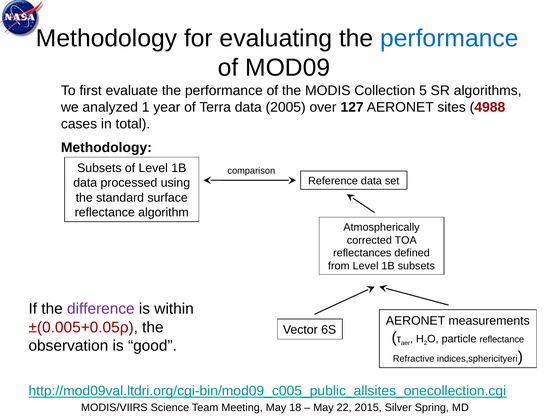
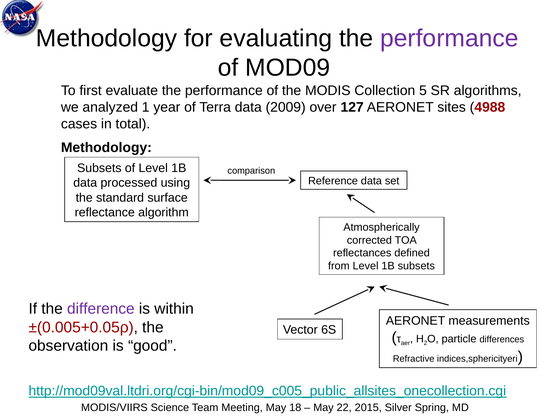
performance at (449, 38) colour: blue -> purple
2005: 2005 -> 2009
particle reflectance: reflectance -> differences
